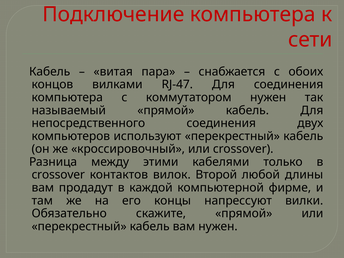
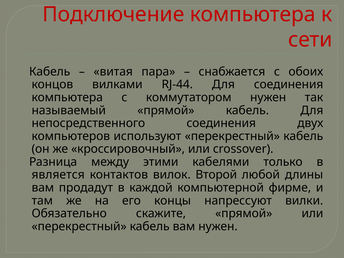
RJ‑47: RJ‑47 -> RJ‑44
crossover at (58, 175): crossover -> является
